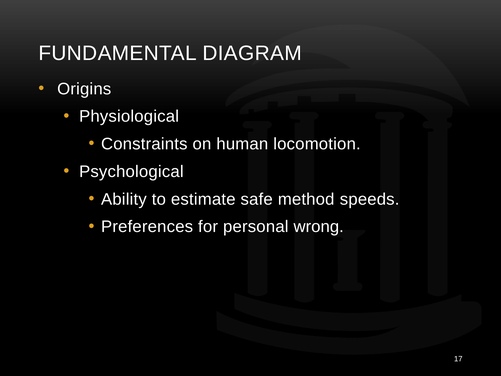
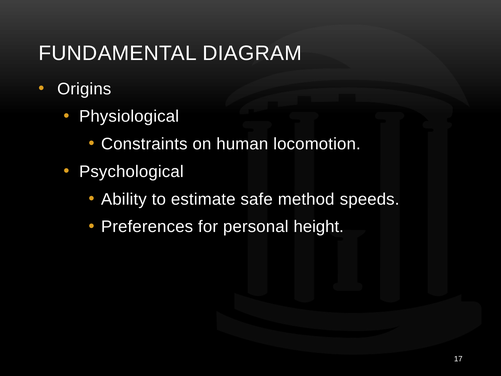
wrong: wrong -> height
